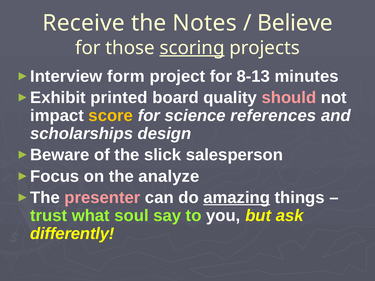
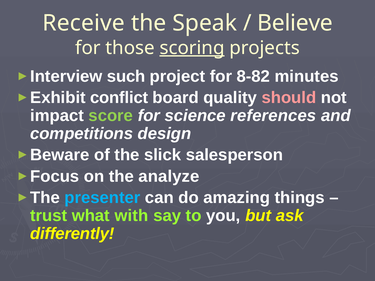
Notes: Notes -> Speak
form: form -> such
8-13: 8-13 -> 8-82
printed: printed -> conflict
score colour: yellow -> light green
scholarships: scholarships -> competitions
presenter colour: pink -> light blue
amazing underline: present -> none
soul: soul -> with
